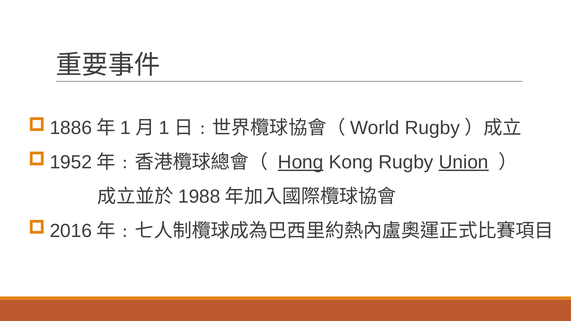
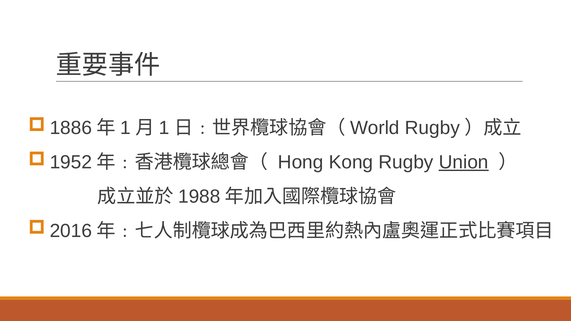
Hong underline: present -> none
